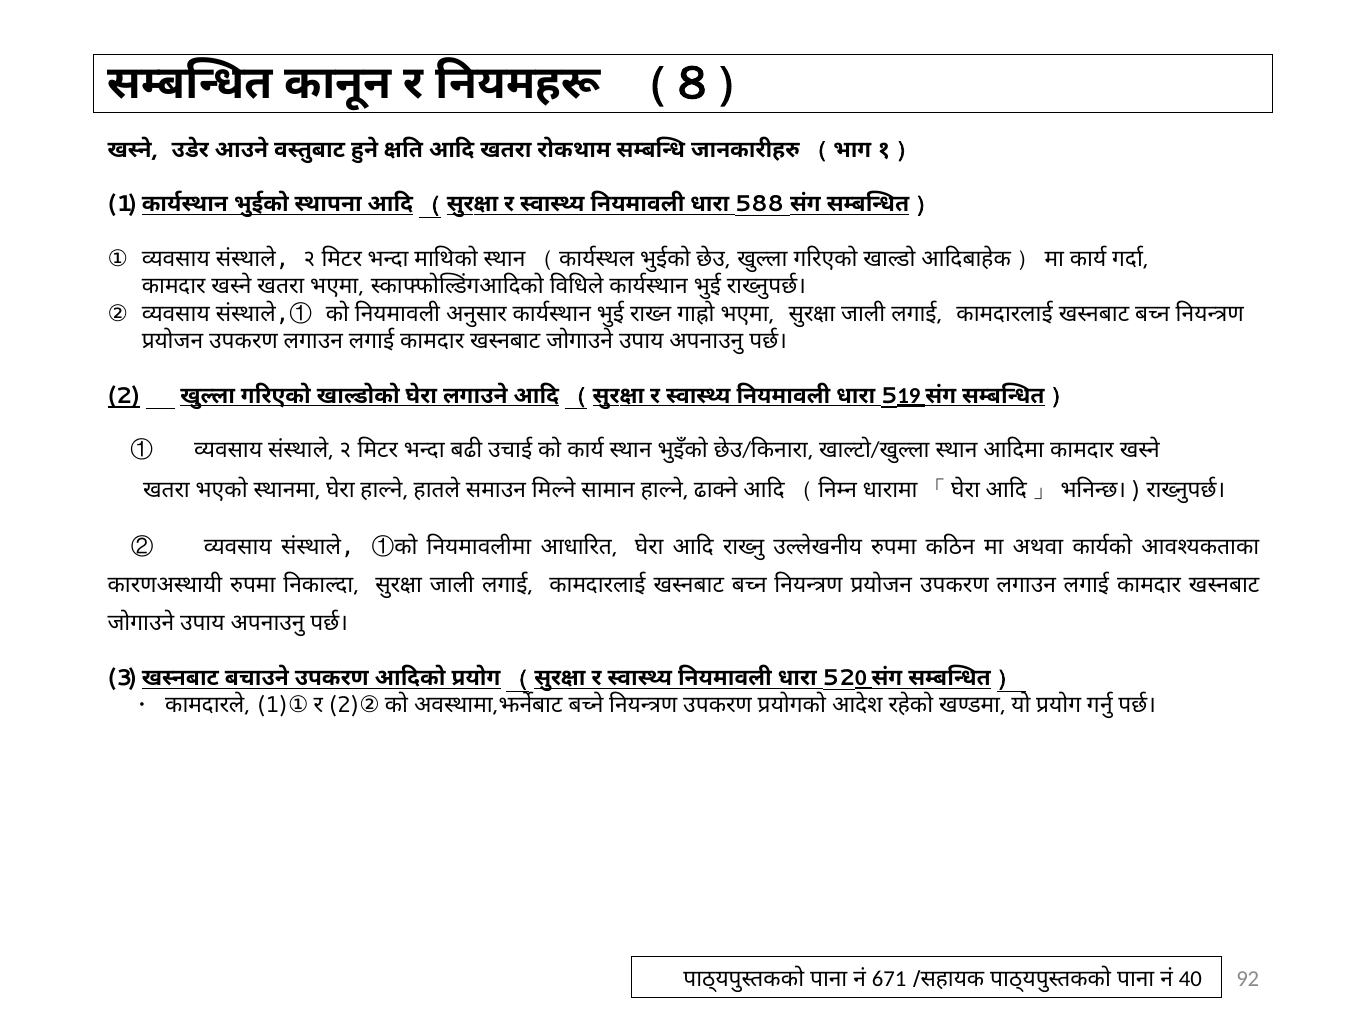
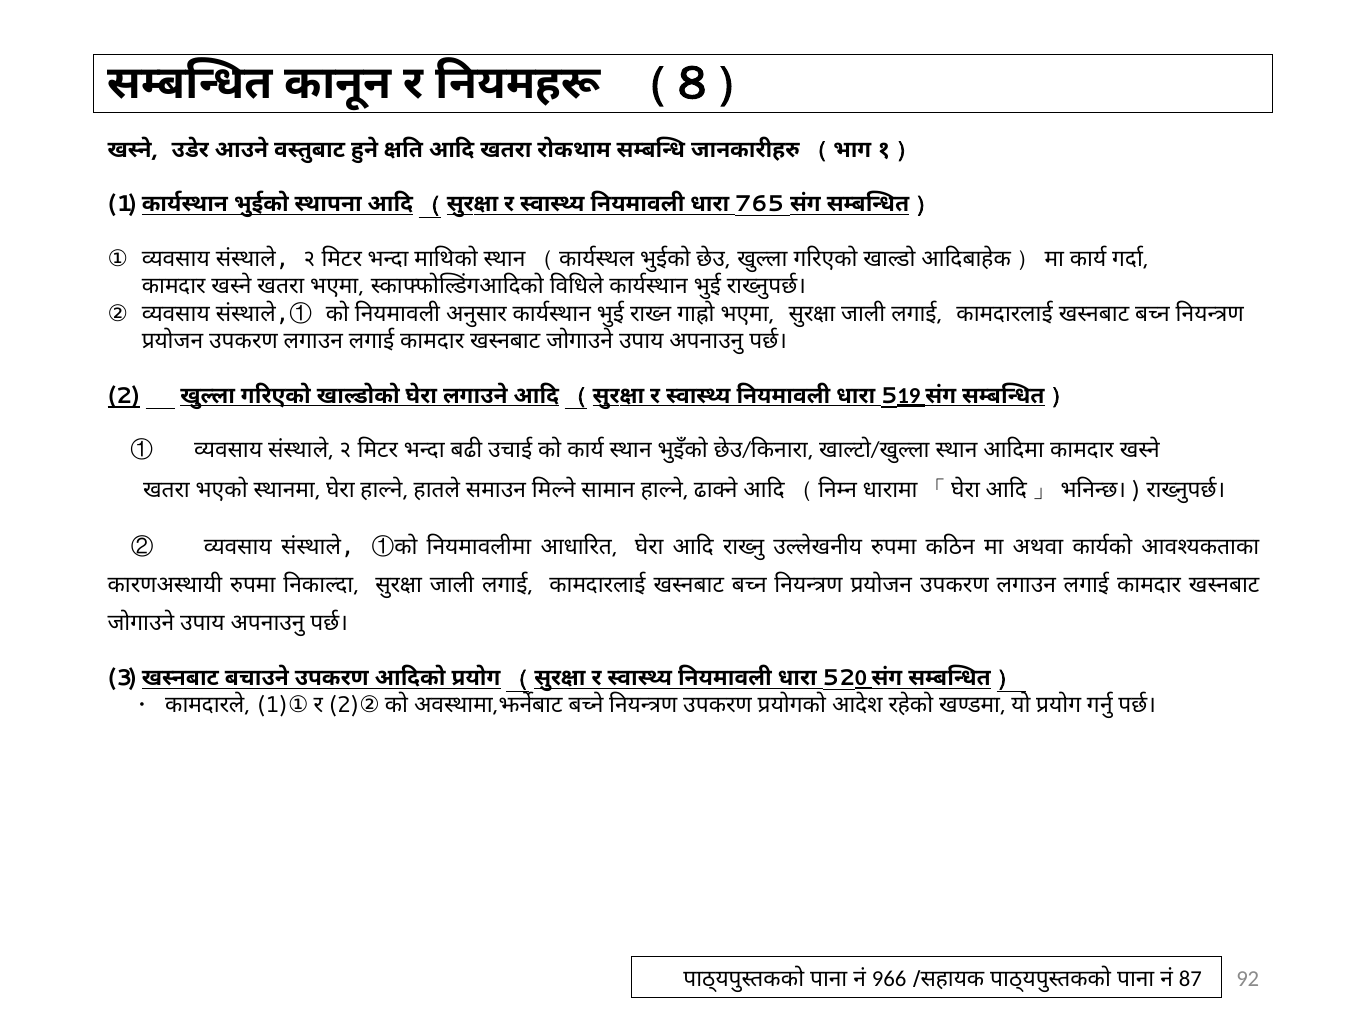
588: 588 -> 765
671: 671 -> 966
40: 40 -> 87
